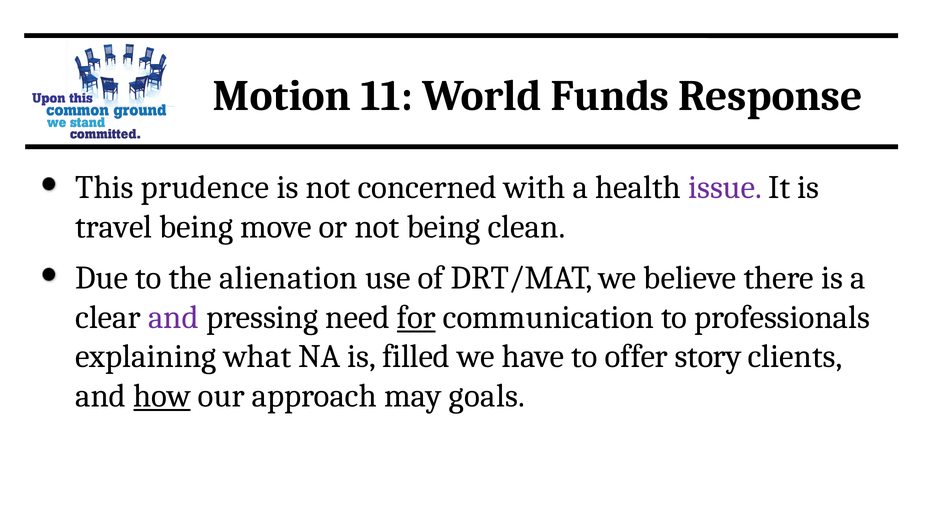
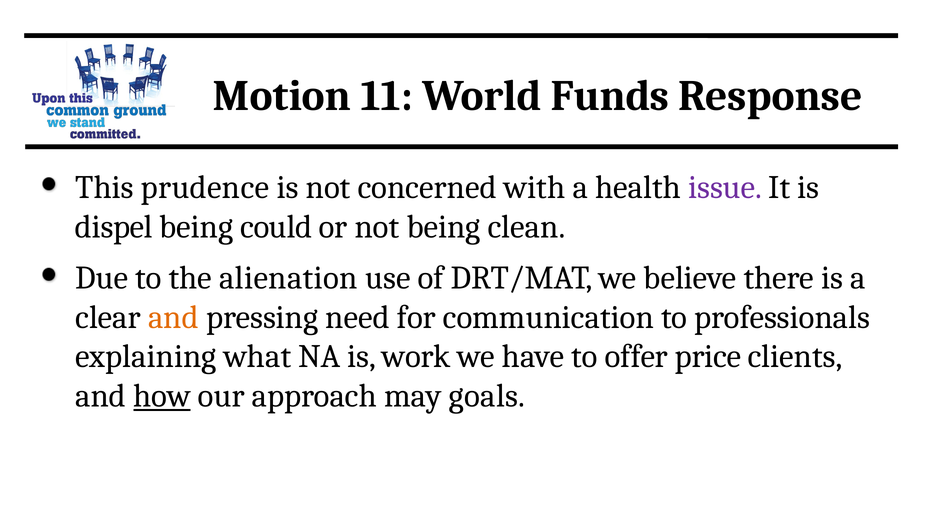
travel: travel -> dispel
move: move -> could
and at (173, 317) colour: purple -> orange
for underline: present -> none
filled: filled -> work
story: story -> price
